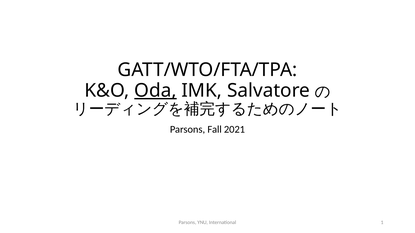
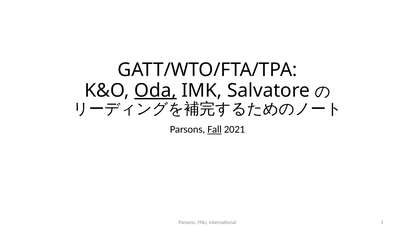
Fall underline: none -> present
